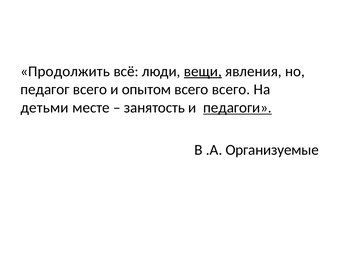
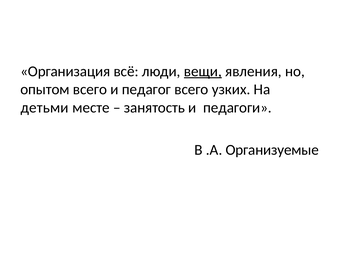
Продолжить: Продолжить -> Организация
педагог: педагог -> опытом
опытом: опытом -> педагог
всего всего: всего -> узких
педагоги underline: present -> none
